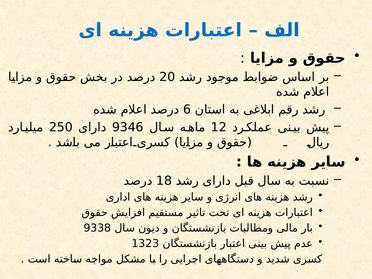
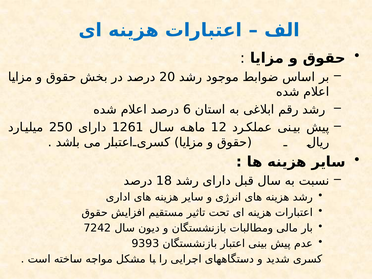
9346: 9346 -> 1261
9338: 9338 -> 7242
1323: 1323 -> 9393
